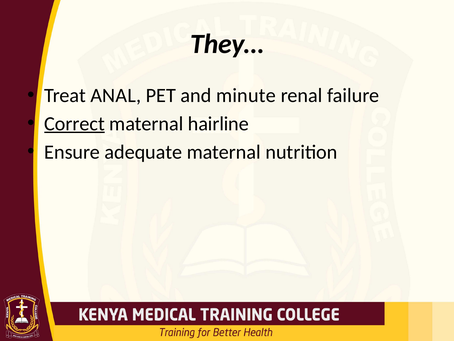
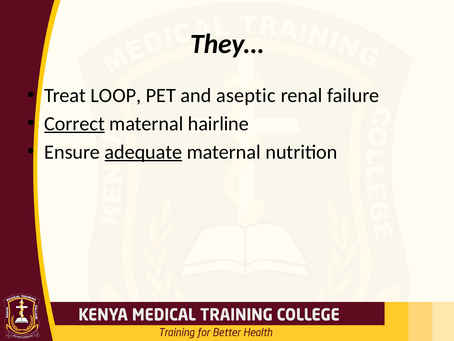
ANAL: ANAL -> LOOP
minute: minute -> aseptic
adequate underline: none -> present
